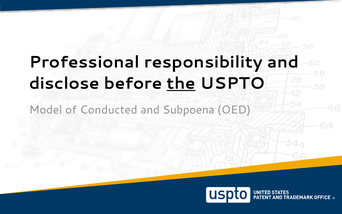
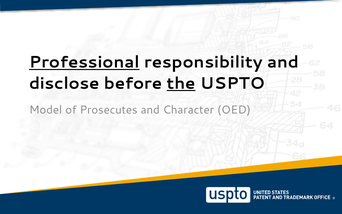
Professional underline: none -> present
Conducted: Conducted -> Prosecutes
Subpoena: Subpoena -> Character
